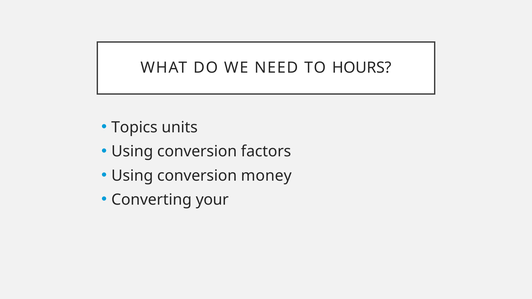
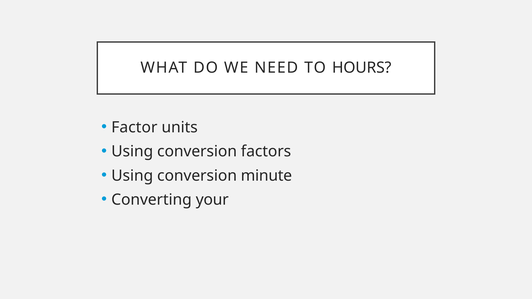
Topics: Topics -> Factor
money: money -> minute
